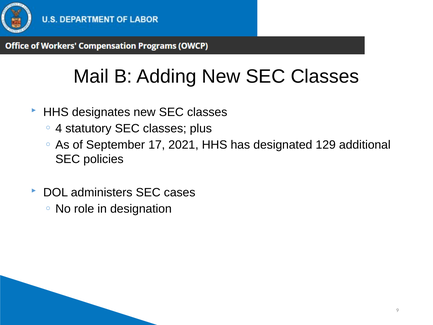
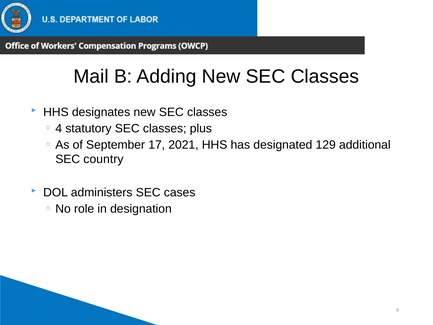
policies: policies -> country
